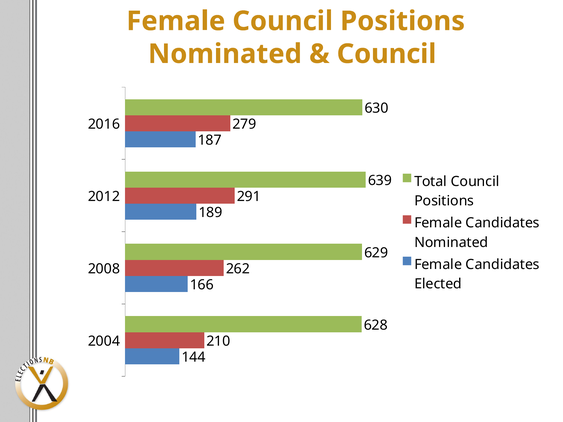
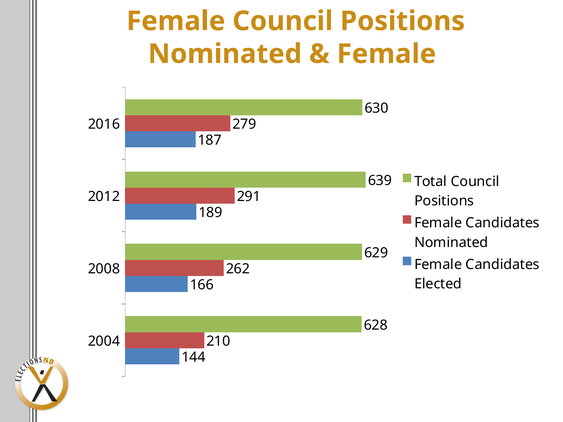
Council at (387, 54): Council -> Female
